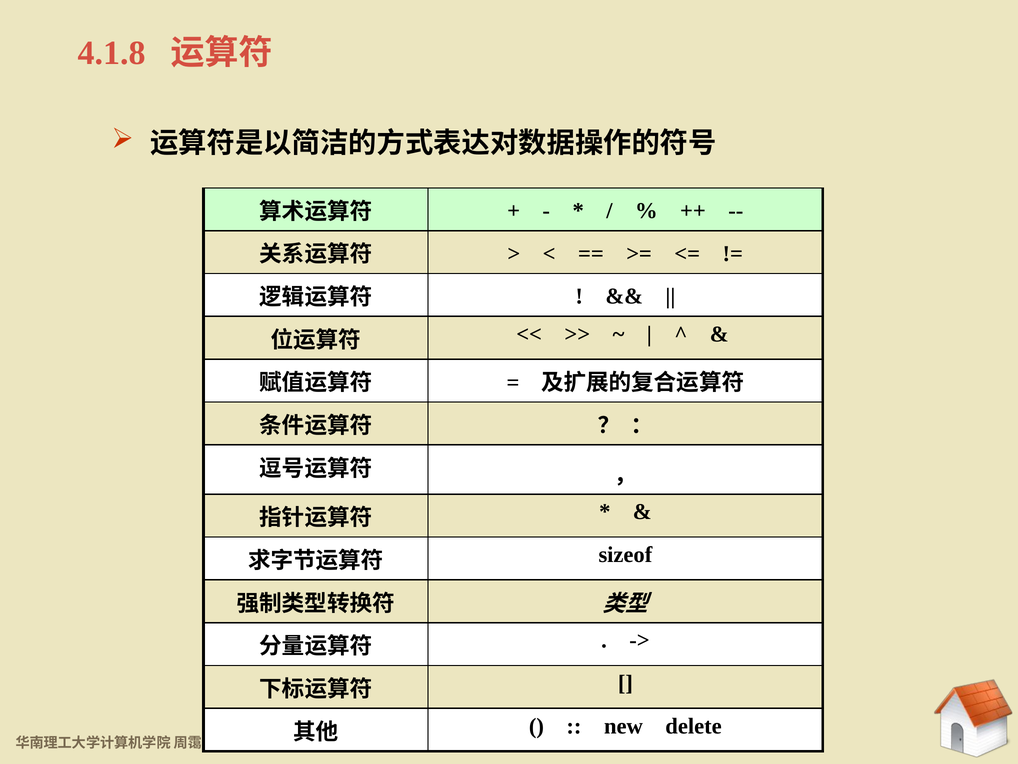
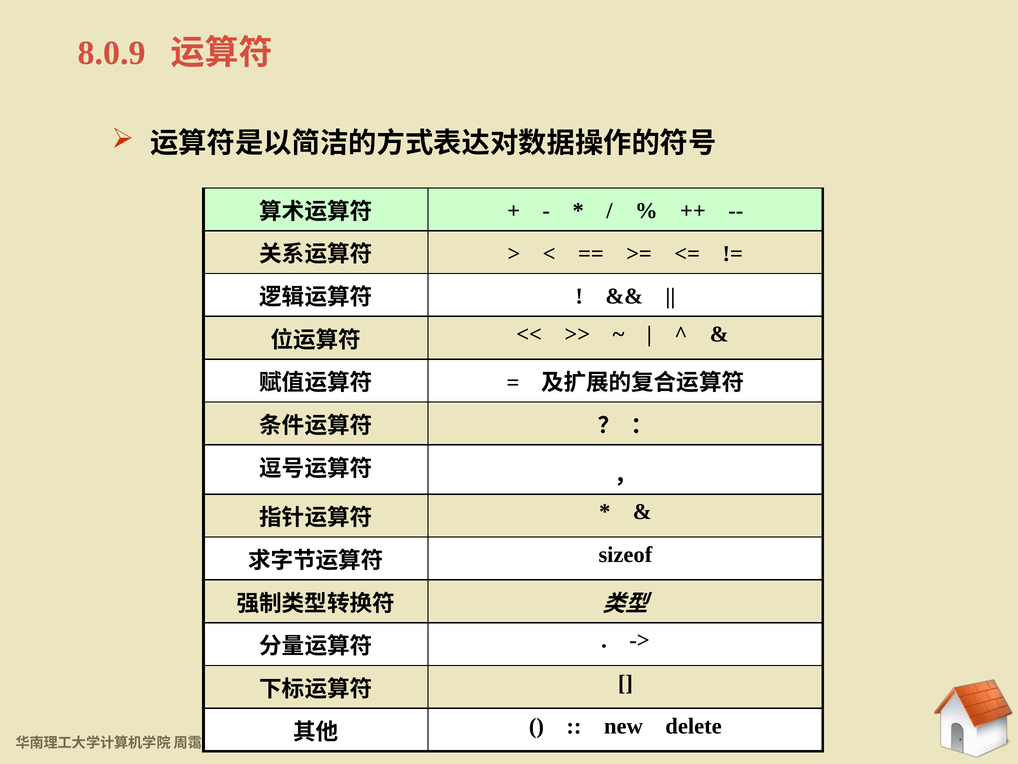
4.1.8: 4.1.8 -> 8.0.9
